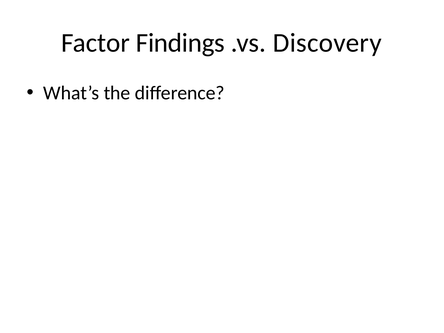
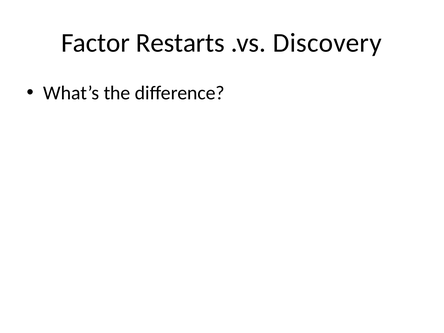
Findings: Findings -> Restarts
